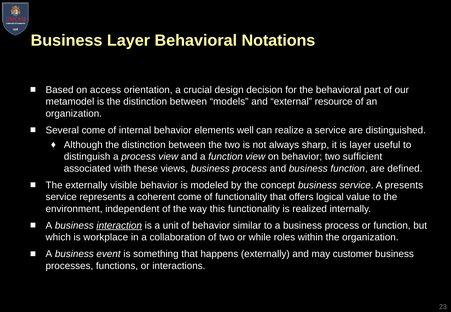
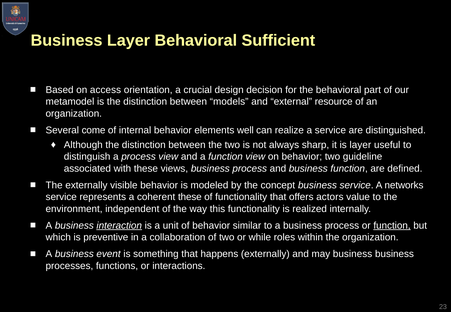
Notations: Notations -> Sufficient
sufficient: sufficient -> guideline
presents: presents -> networks
coherent come: come -> these
logical: logical -> actors
function at (392, 226) underline: none -> present
workplace: workplace -> preventive
may customer: customer -> business
